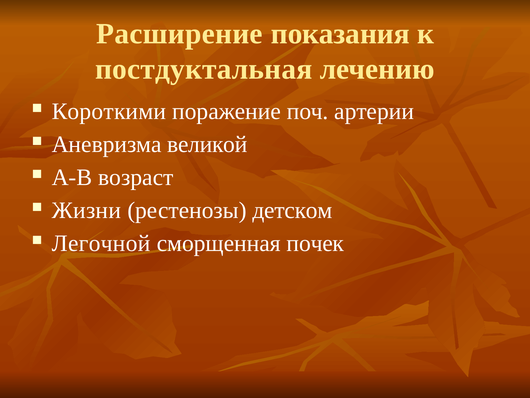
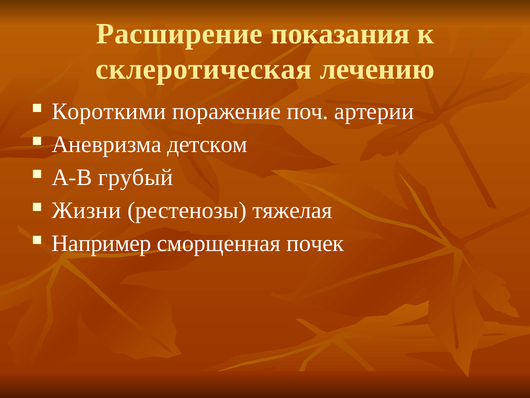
постдуктальная: постдуктальная -> склеротическая
великой: великой -> детском
возраст: возраст -> грубый
детском: детском -> тяжелая
Легочной: Легочной -> Например
